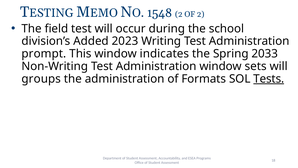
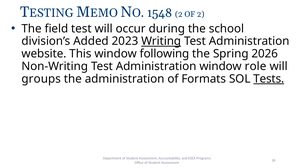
Writing underline: none -> present
prompt: prompt -> website
indicates: indicates -> following
2033: 2033 -> 2026
sets: sets -> role
